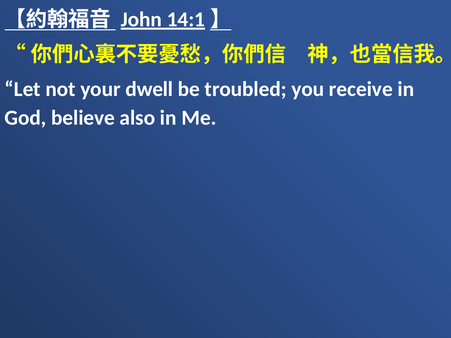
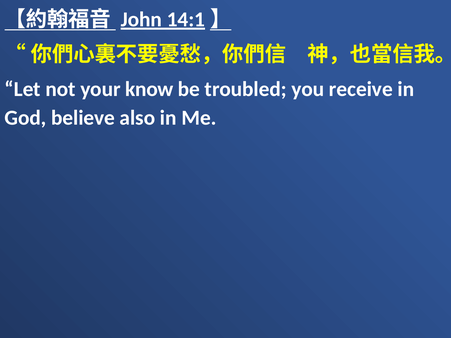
dwell: dwell -> know
